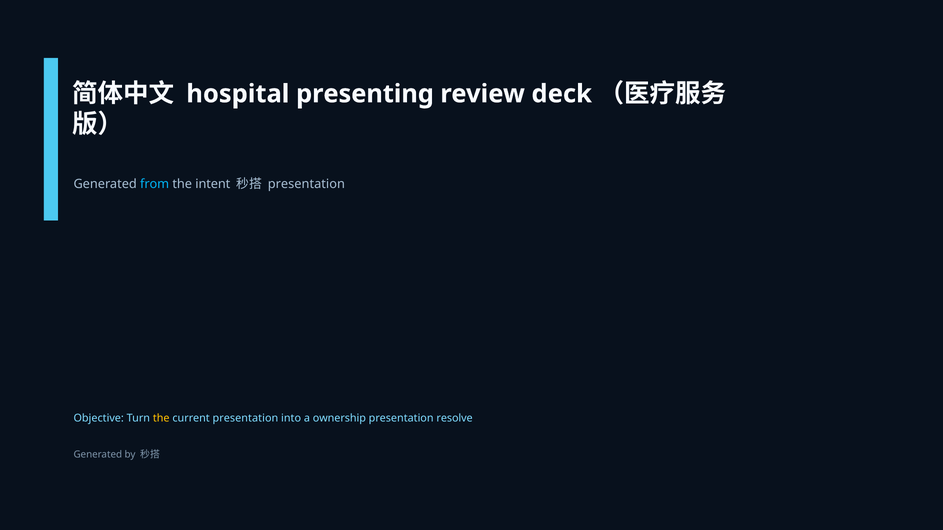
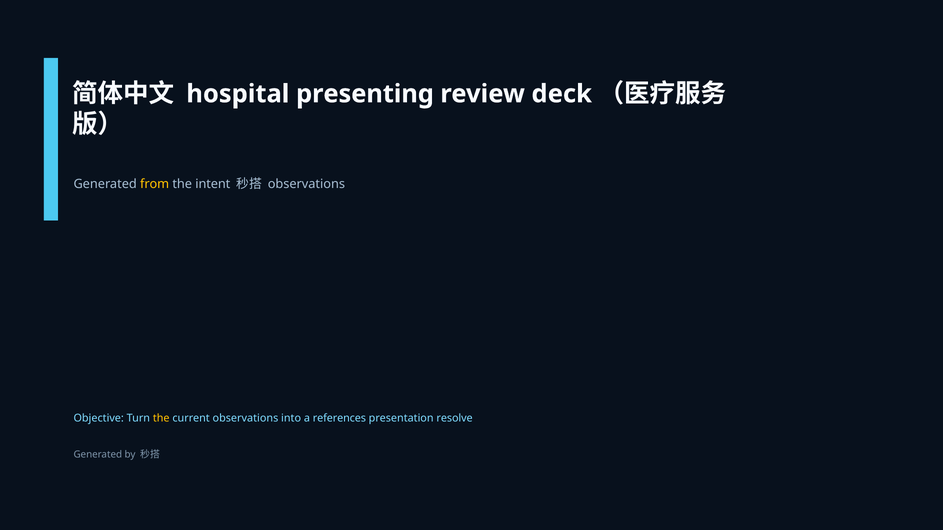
from colour: light blue -> yellow
presentation at (306, 184): presentation -> observations
current presentation: presentation -> observations
ownership: ownership -> references
